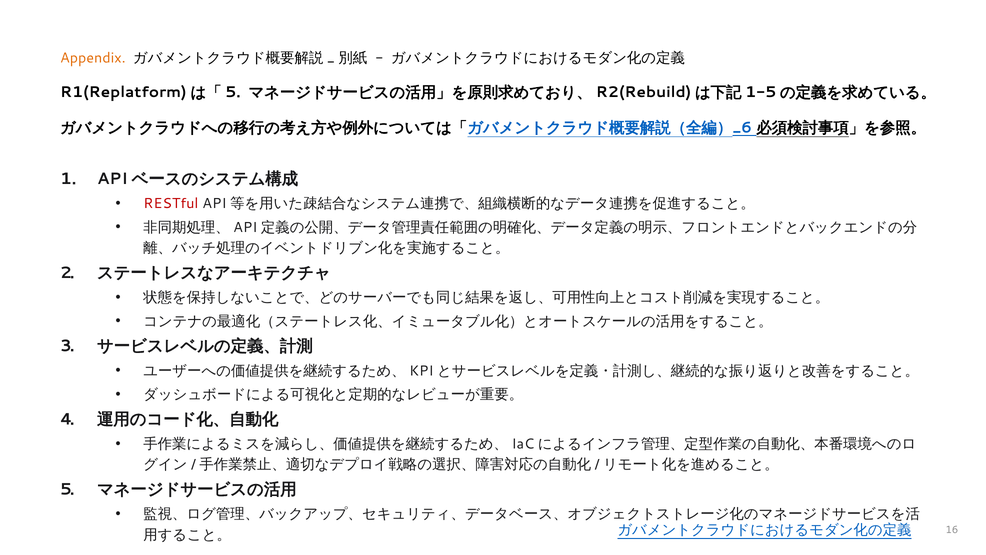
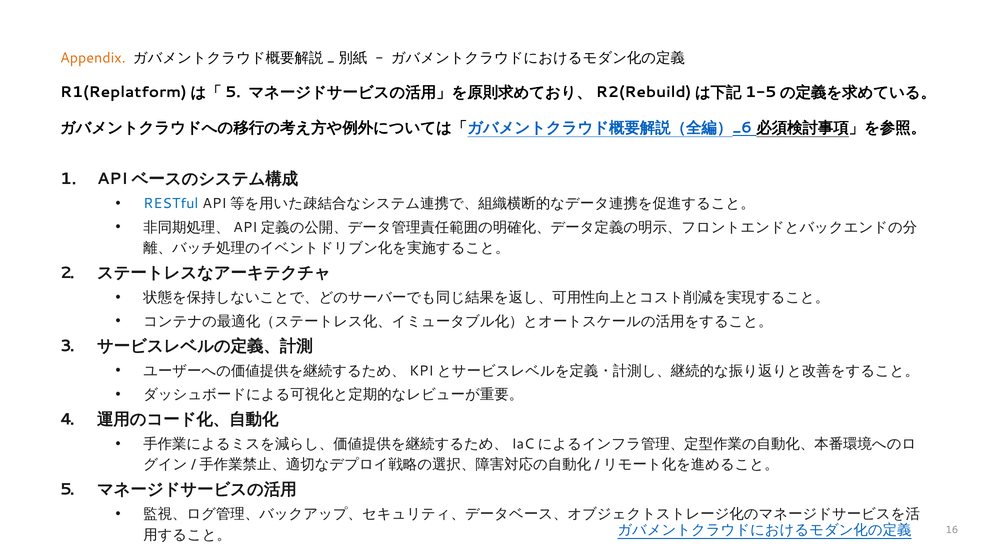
RESTful colour: red -> blue
